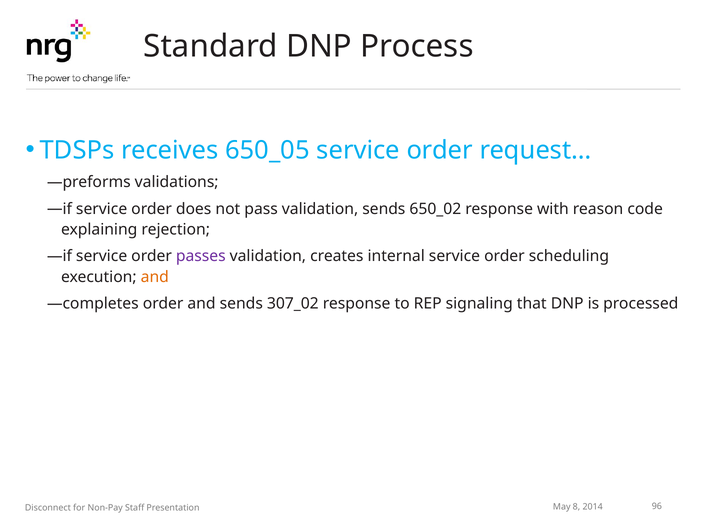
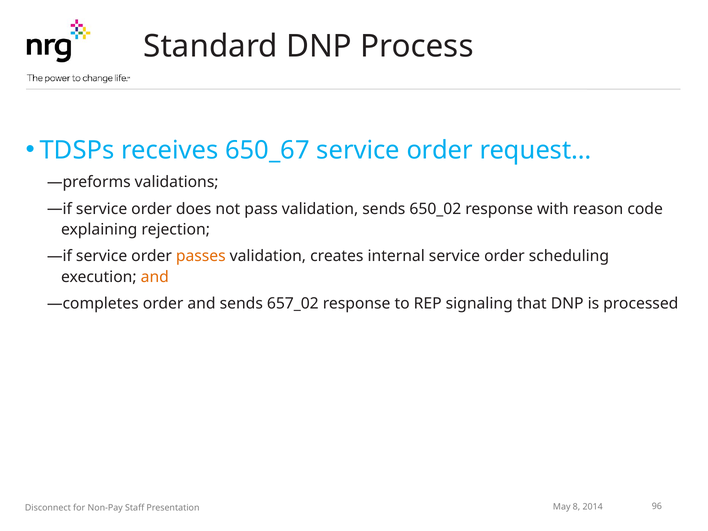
650_05: 650_05 -> 650_67
passes colour: purple -> orange
307_02: 307_02 -> 657_02
